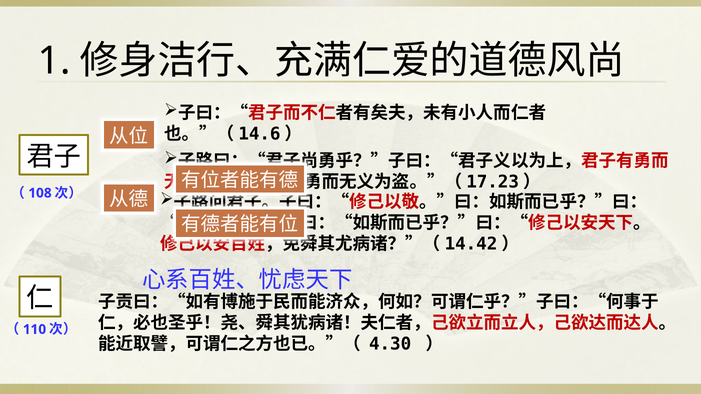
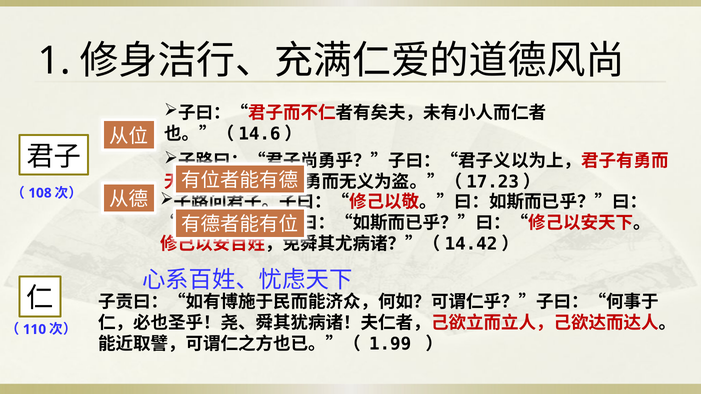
4.30: 4.30 -> 1.99
